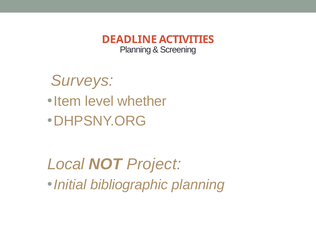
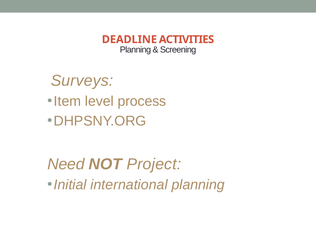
whether: whether -> process
Local: Local -> Need
bibliographic: bibliographic -> international
